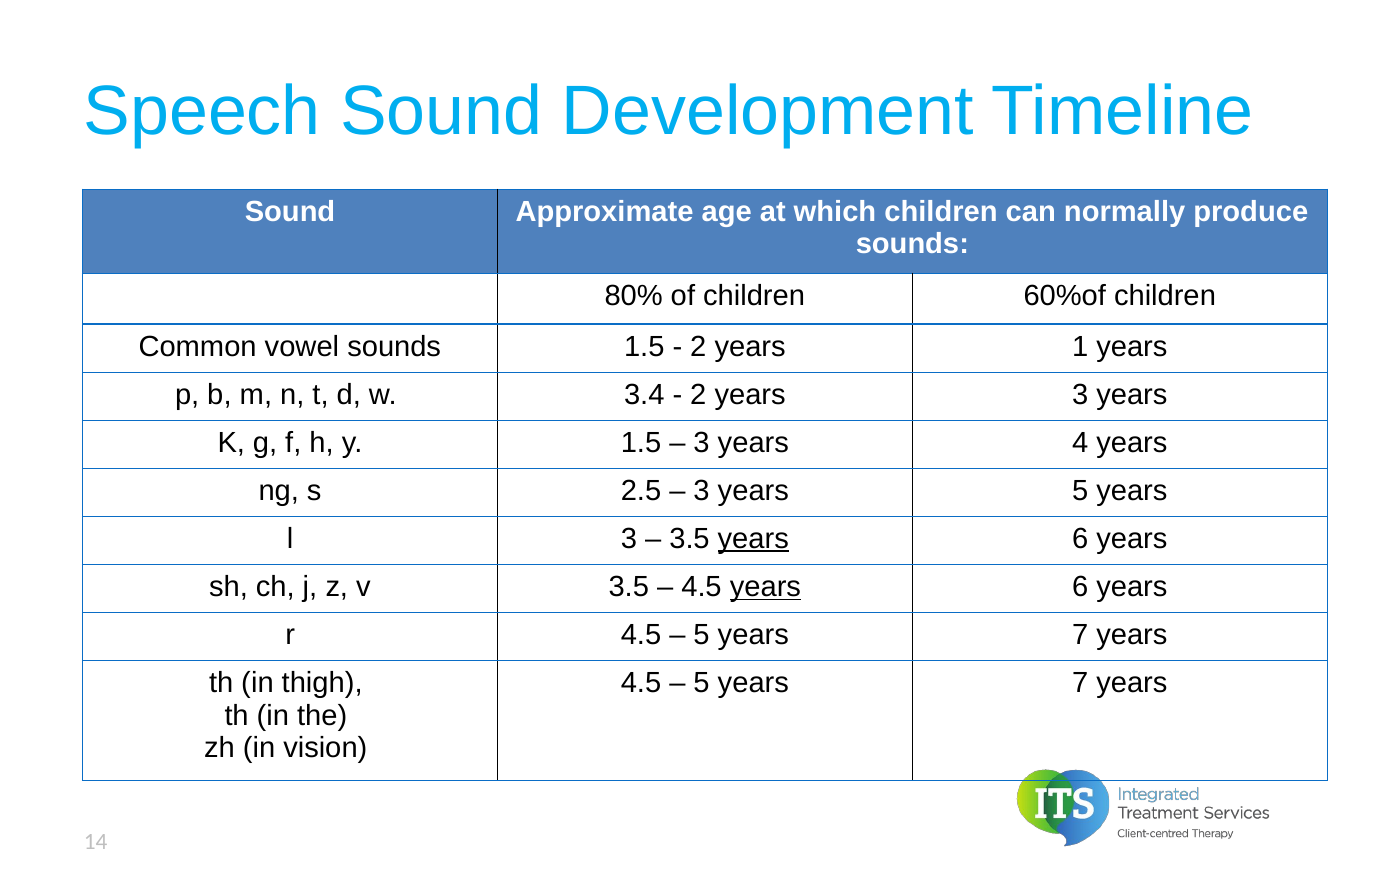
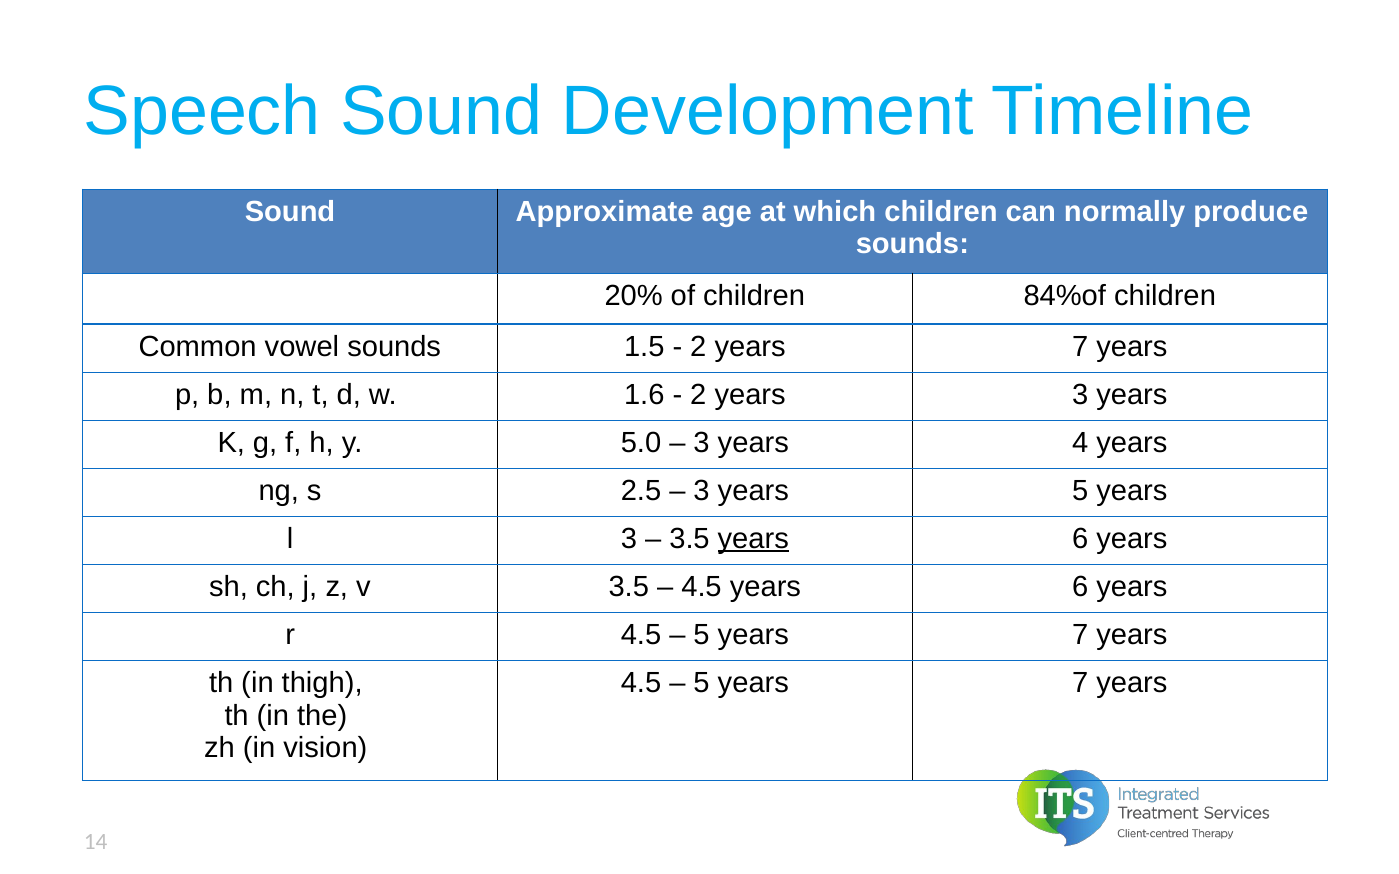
80%: 80% -> 20%
60%of: 60%of -> 84%of
2 years 1: 1 -> 7
3.4: 3.4 -> 1.6
y 1.5: 1.5 -> 5.0
years at (765, 587) underline: present -> none
